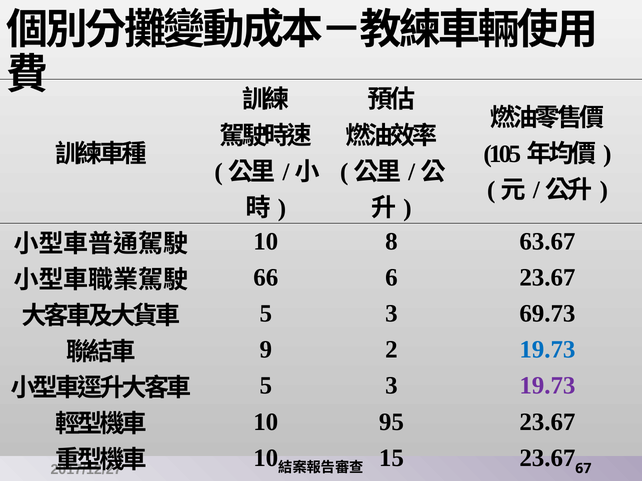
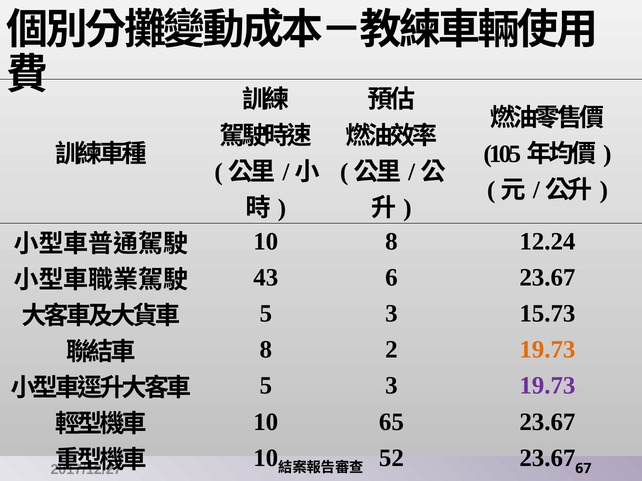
63.67: 63.67 -> 12.24
66: 66 -> 43
69.73: 69.73 -> 15.73
9 at (266, 350): 9 -> 8
19.73 at (547, 350) colour: blue -> orange
95: 95 -> 65
15: 15 -> 52
